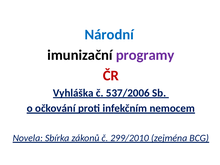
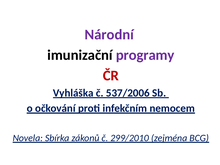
Národní colour: blue -> purple
